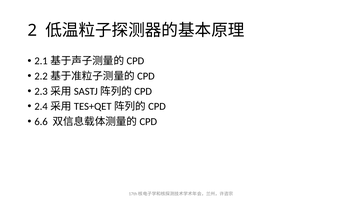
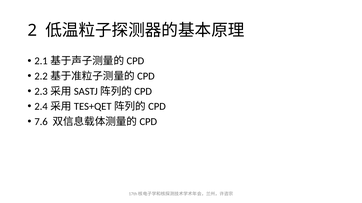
6.6: 6.6 -> 7.6
